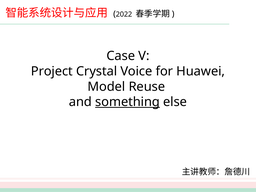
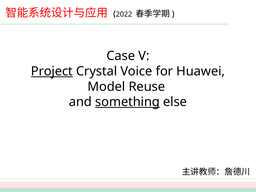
Project underline: none -> present
